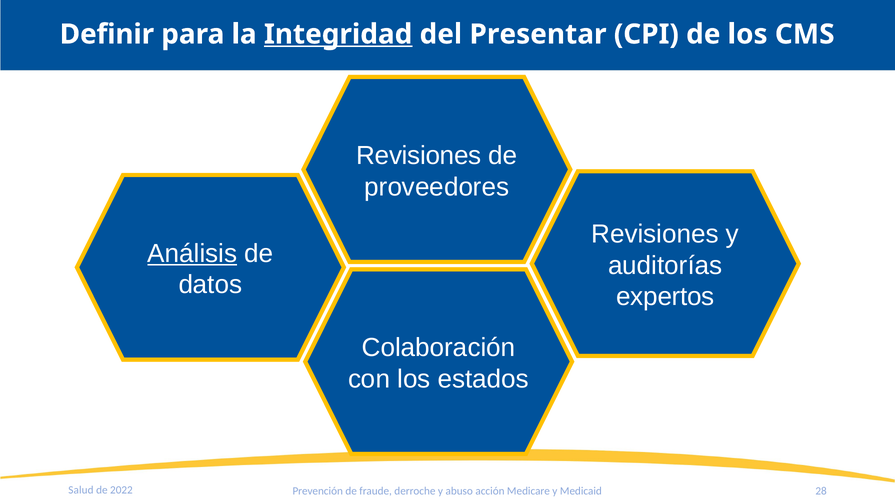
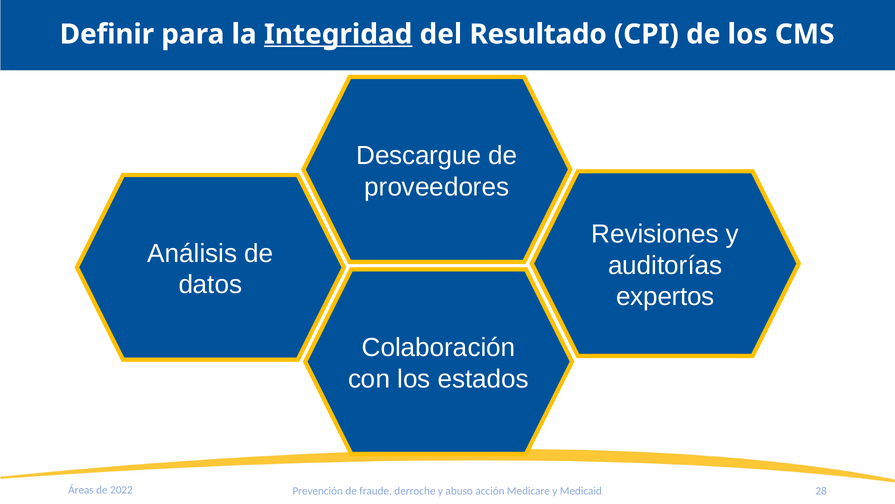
Presentar: Presentar -> Resultado
Revisiones at (419, 155): Revisiones -> Descargue
Análisis underline: present -> none
Salud: Salud -> Áreas
